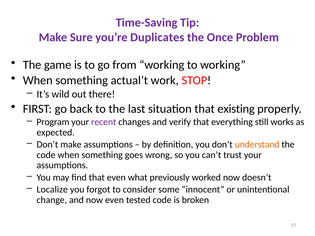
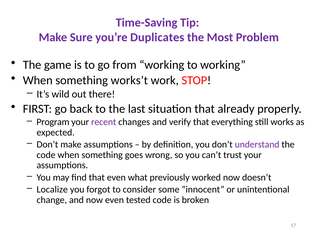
Once: Once -> Most
actual’t: actual’t -> works’t
existing: existing -> already
understand colour: orange -> purple
